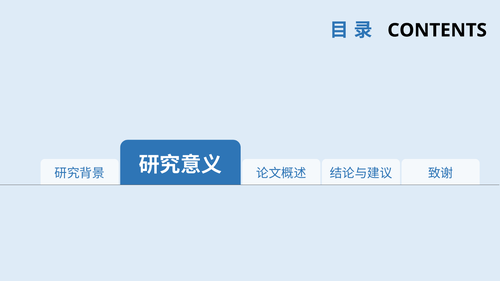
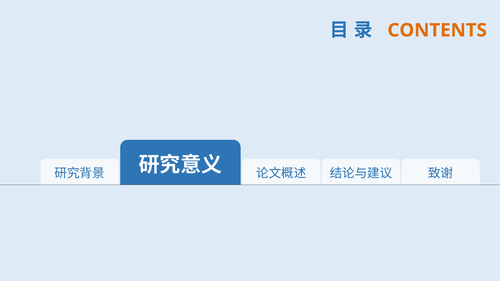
CONTENTS colour: black -> orange
